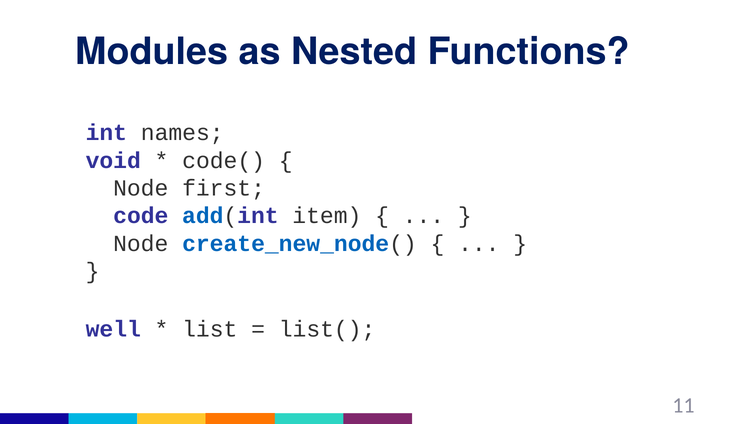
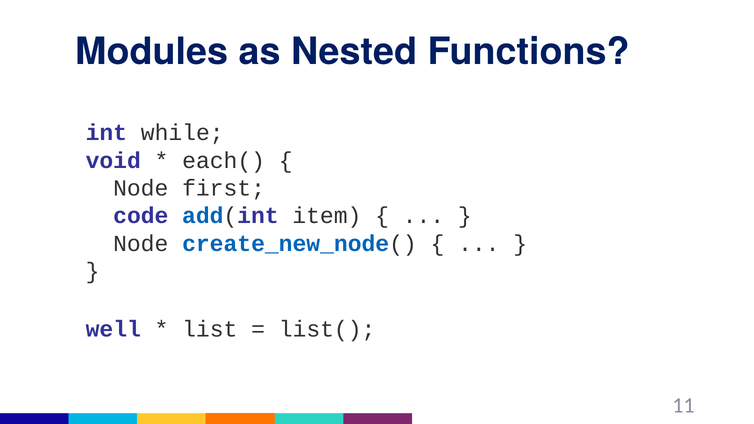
names: names -> while
code(: code( -> each(
